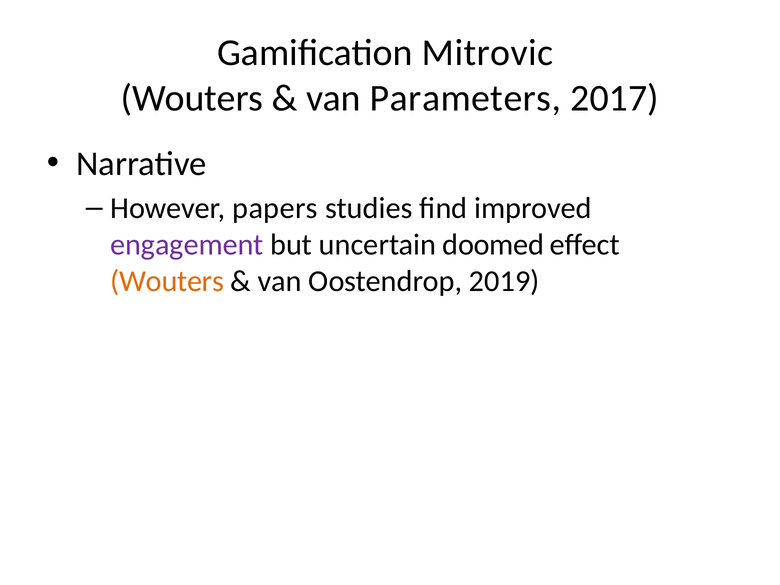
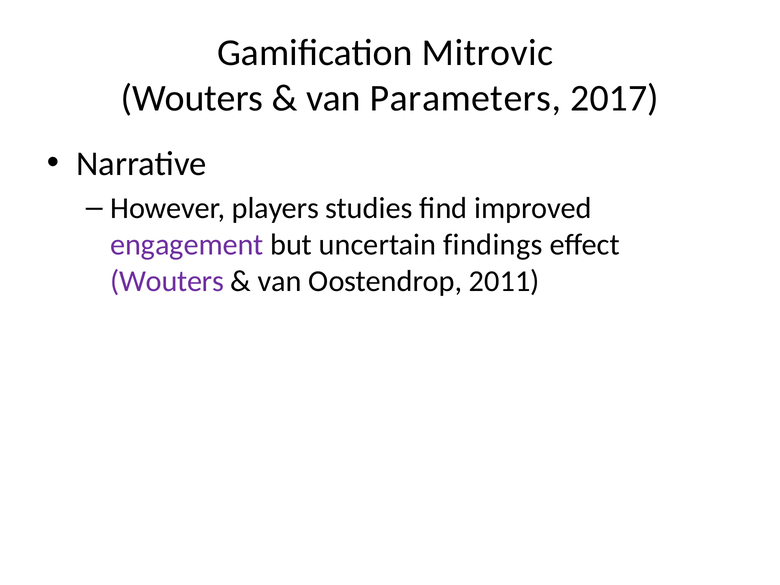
papers: papers -> players
doomed: doomed -> findings
Wouters at (167, 281) colour: orange -> purple
2019: 2019 -> 2011
